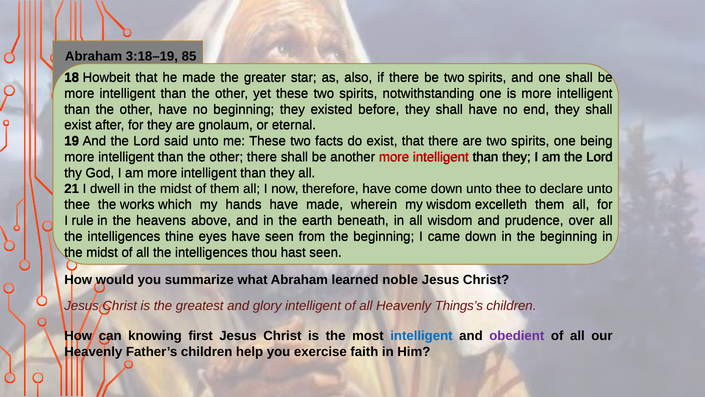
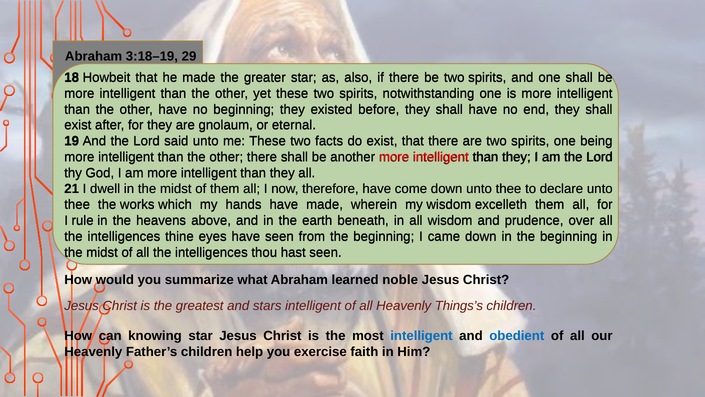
85: 85 -> 29
glory: glory -> stars
knowing first: first -> star
obedient colour: purple -> blue
